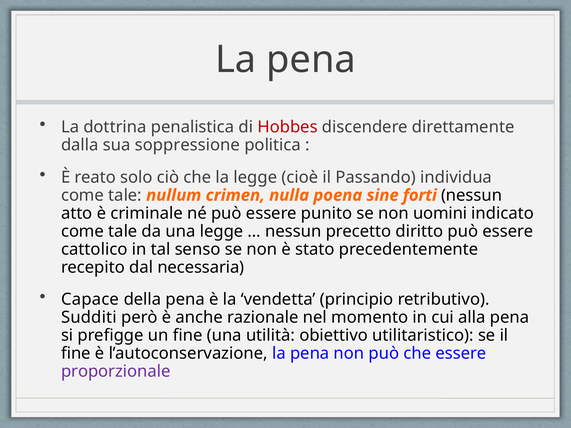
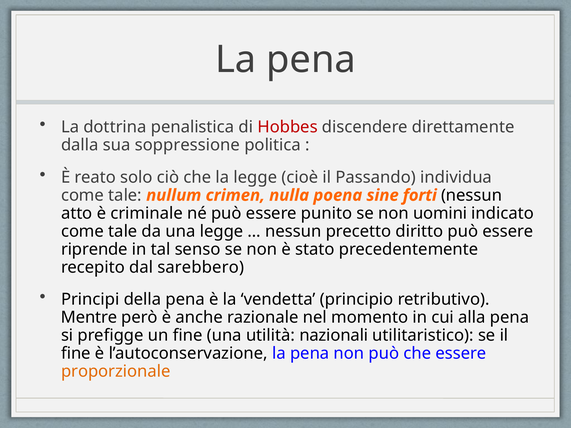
cattolico: cattolico -> riprende
necessaria: necessaria -> sarebbero
Capace: Capace -> Principi
Sudditi: Sudditi -> Mentre
obiettivo: obiettivo -> nazionali
proporzionale colour: purple -> orange
